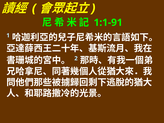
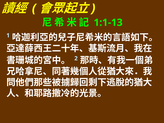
1:1-91: 1:1-91 -> 1:1-13
